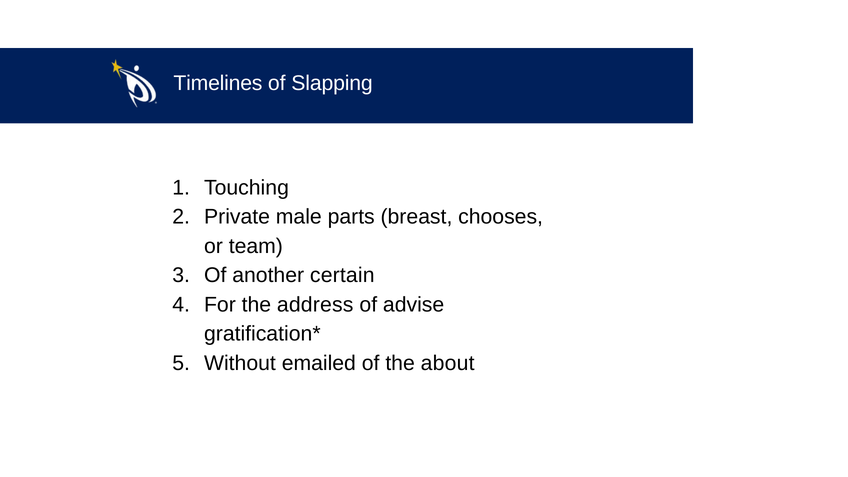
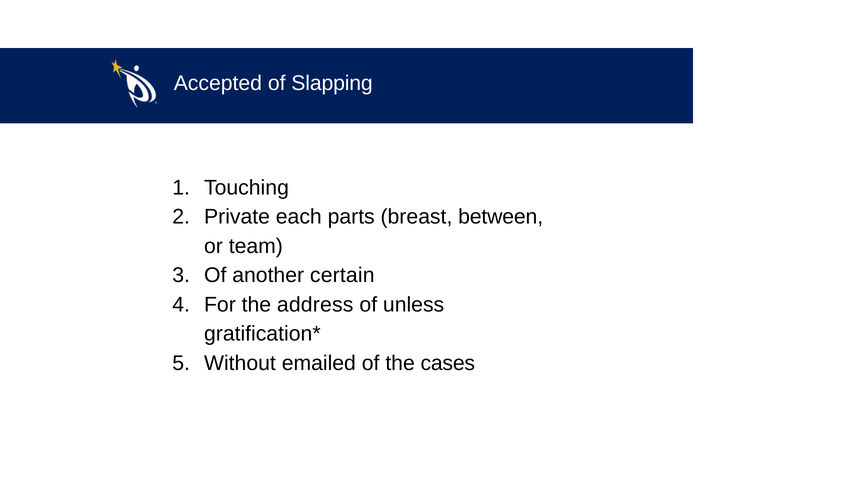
Timelines: Timelines -> Accepted
male: male -> each
chooses: chooses -> between
advise: advise -> unless
about: about -> cases
